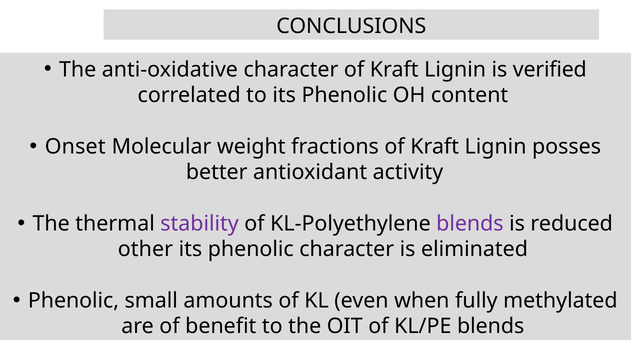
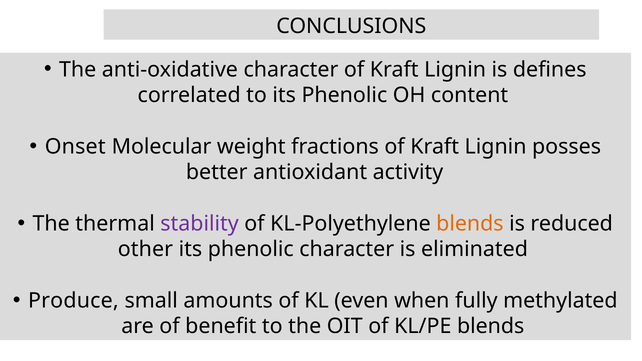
verified: verified -> defines
blends at (470, 224) colour: purple -> orange
Phenolic at (73, 301): Phenolic -> Produce
